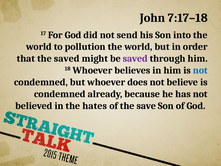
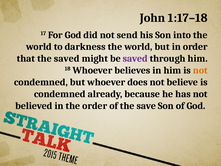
7:17–18: 7:17–18 -> 1:17–18
pollution: pollution -> darkness
not at (200, 70) colour: blue -> orange
the hates: hates -> order
